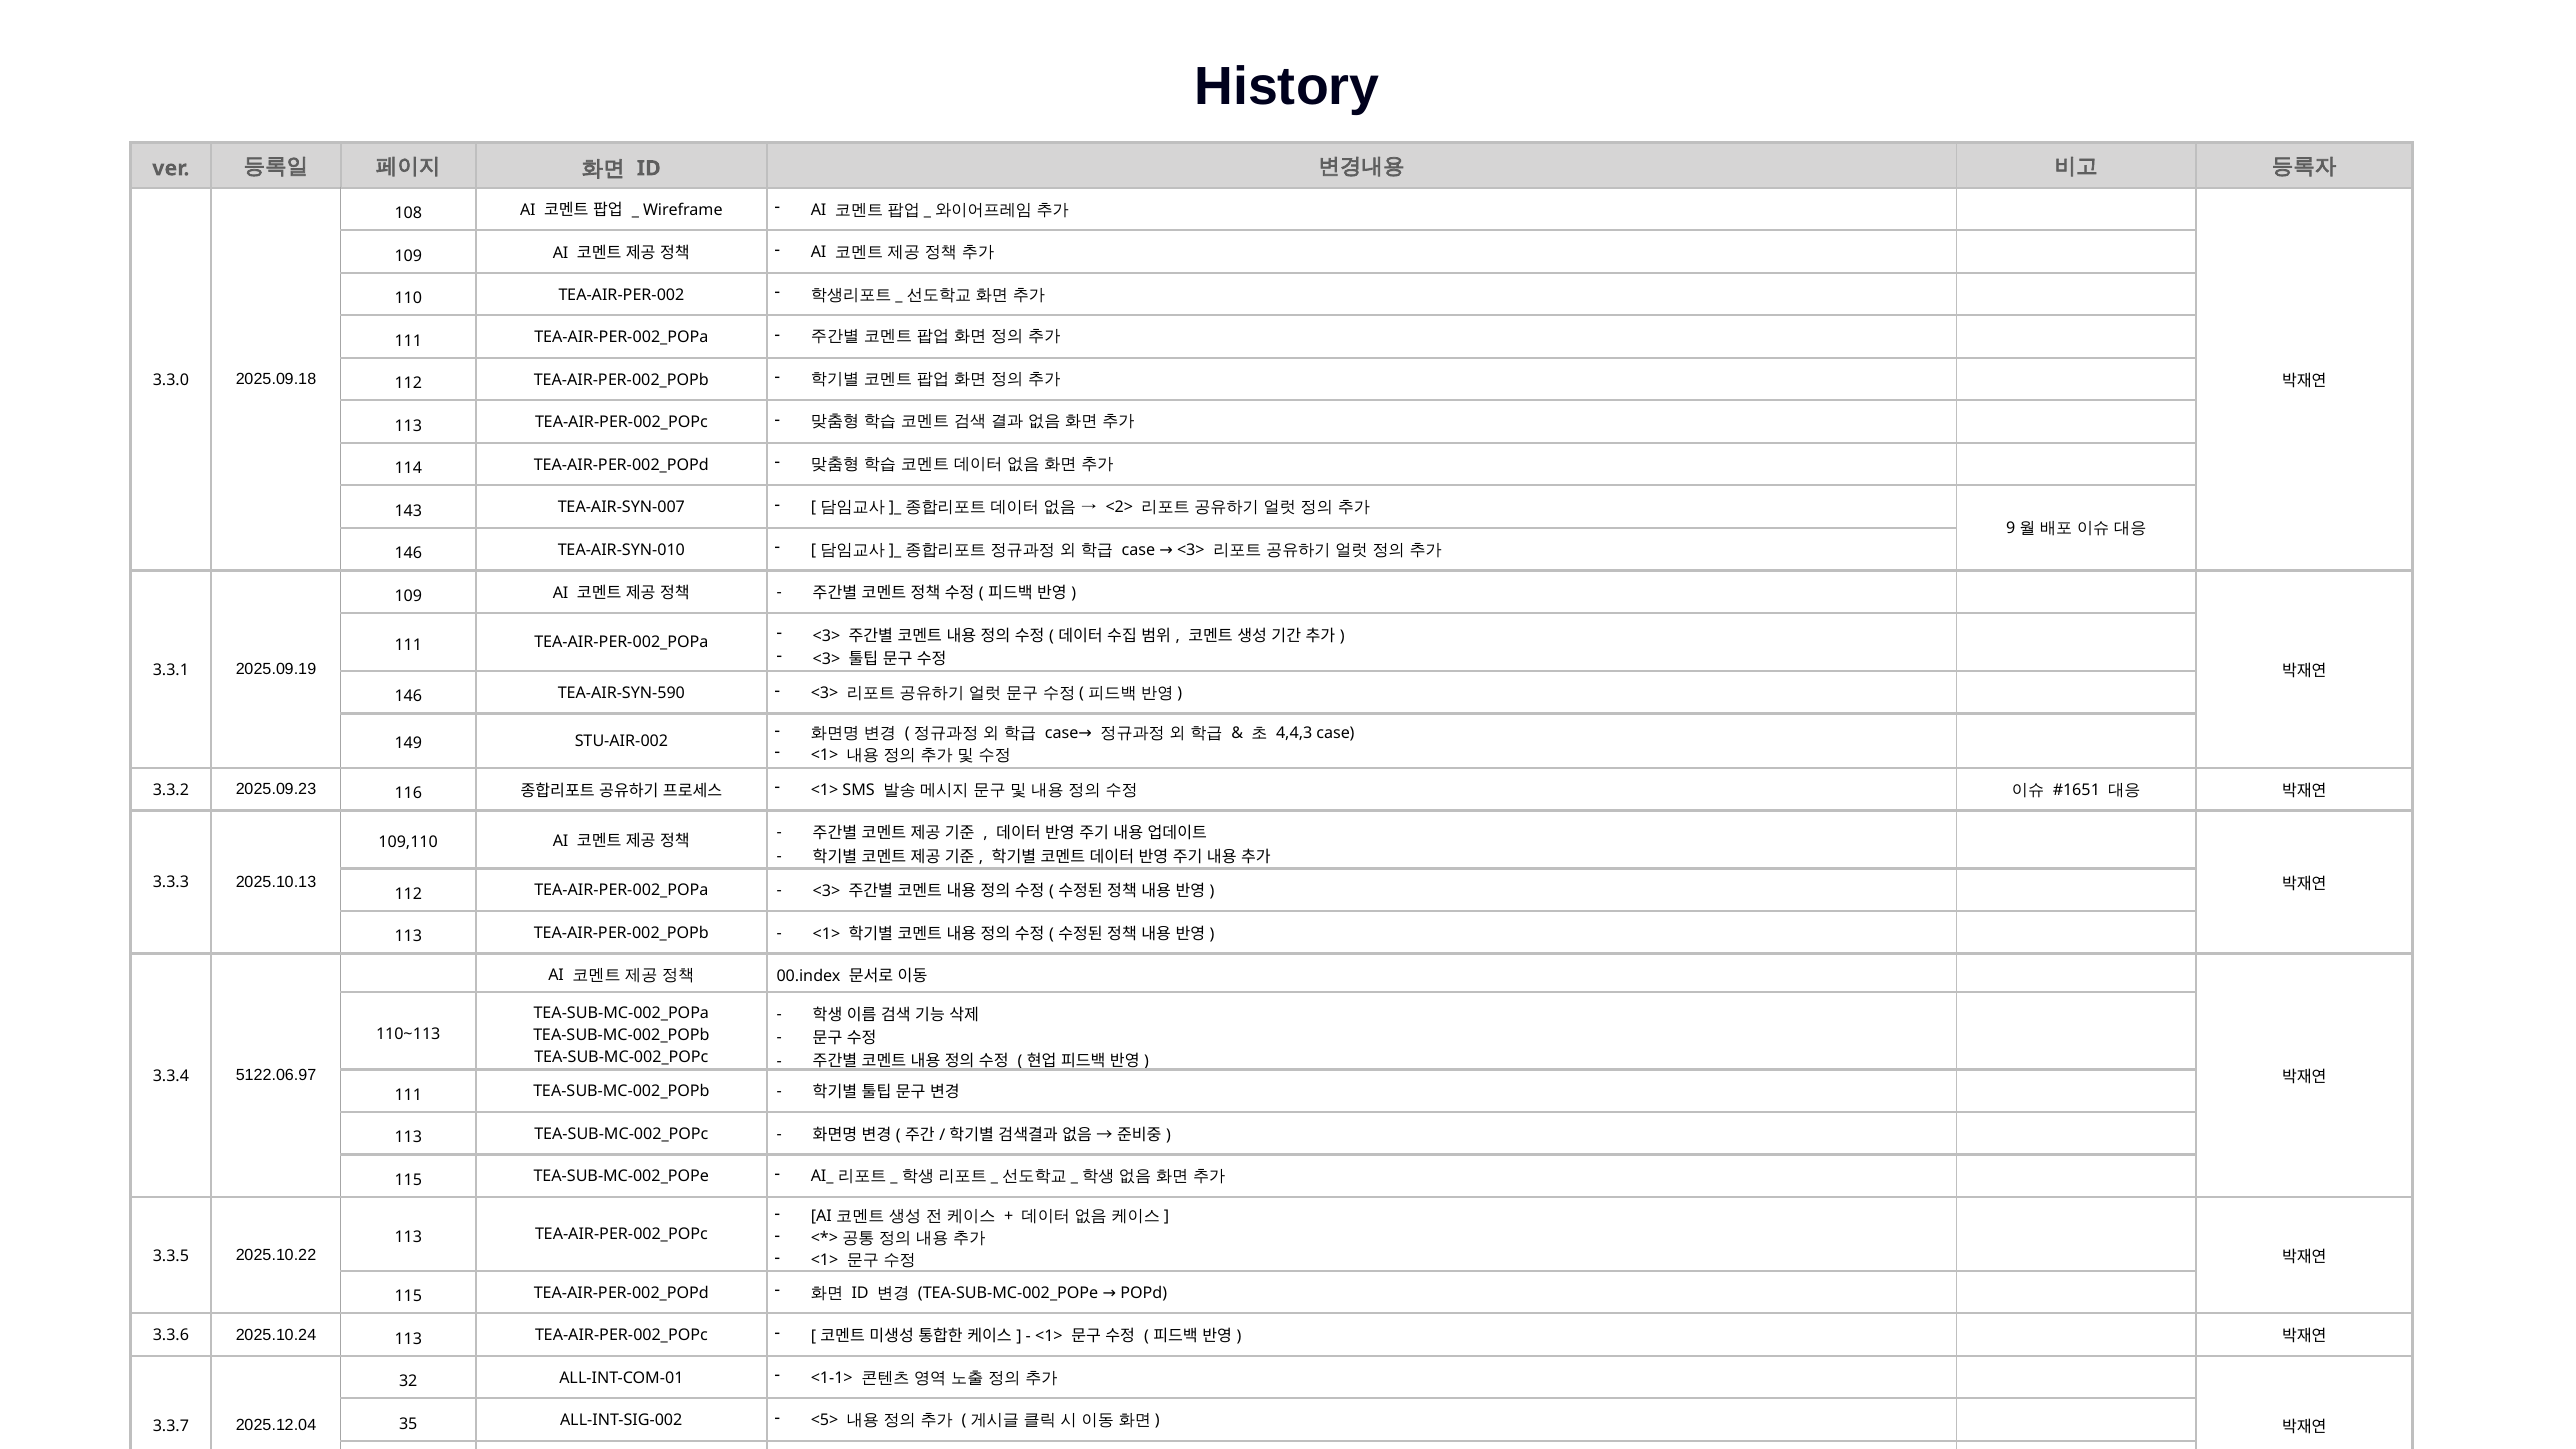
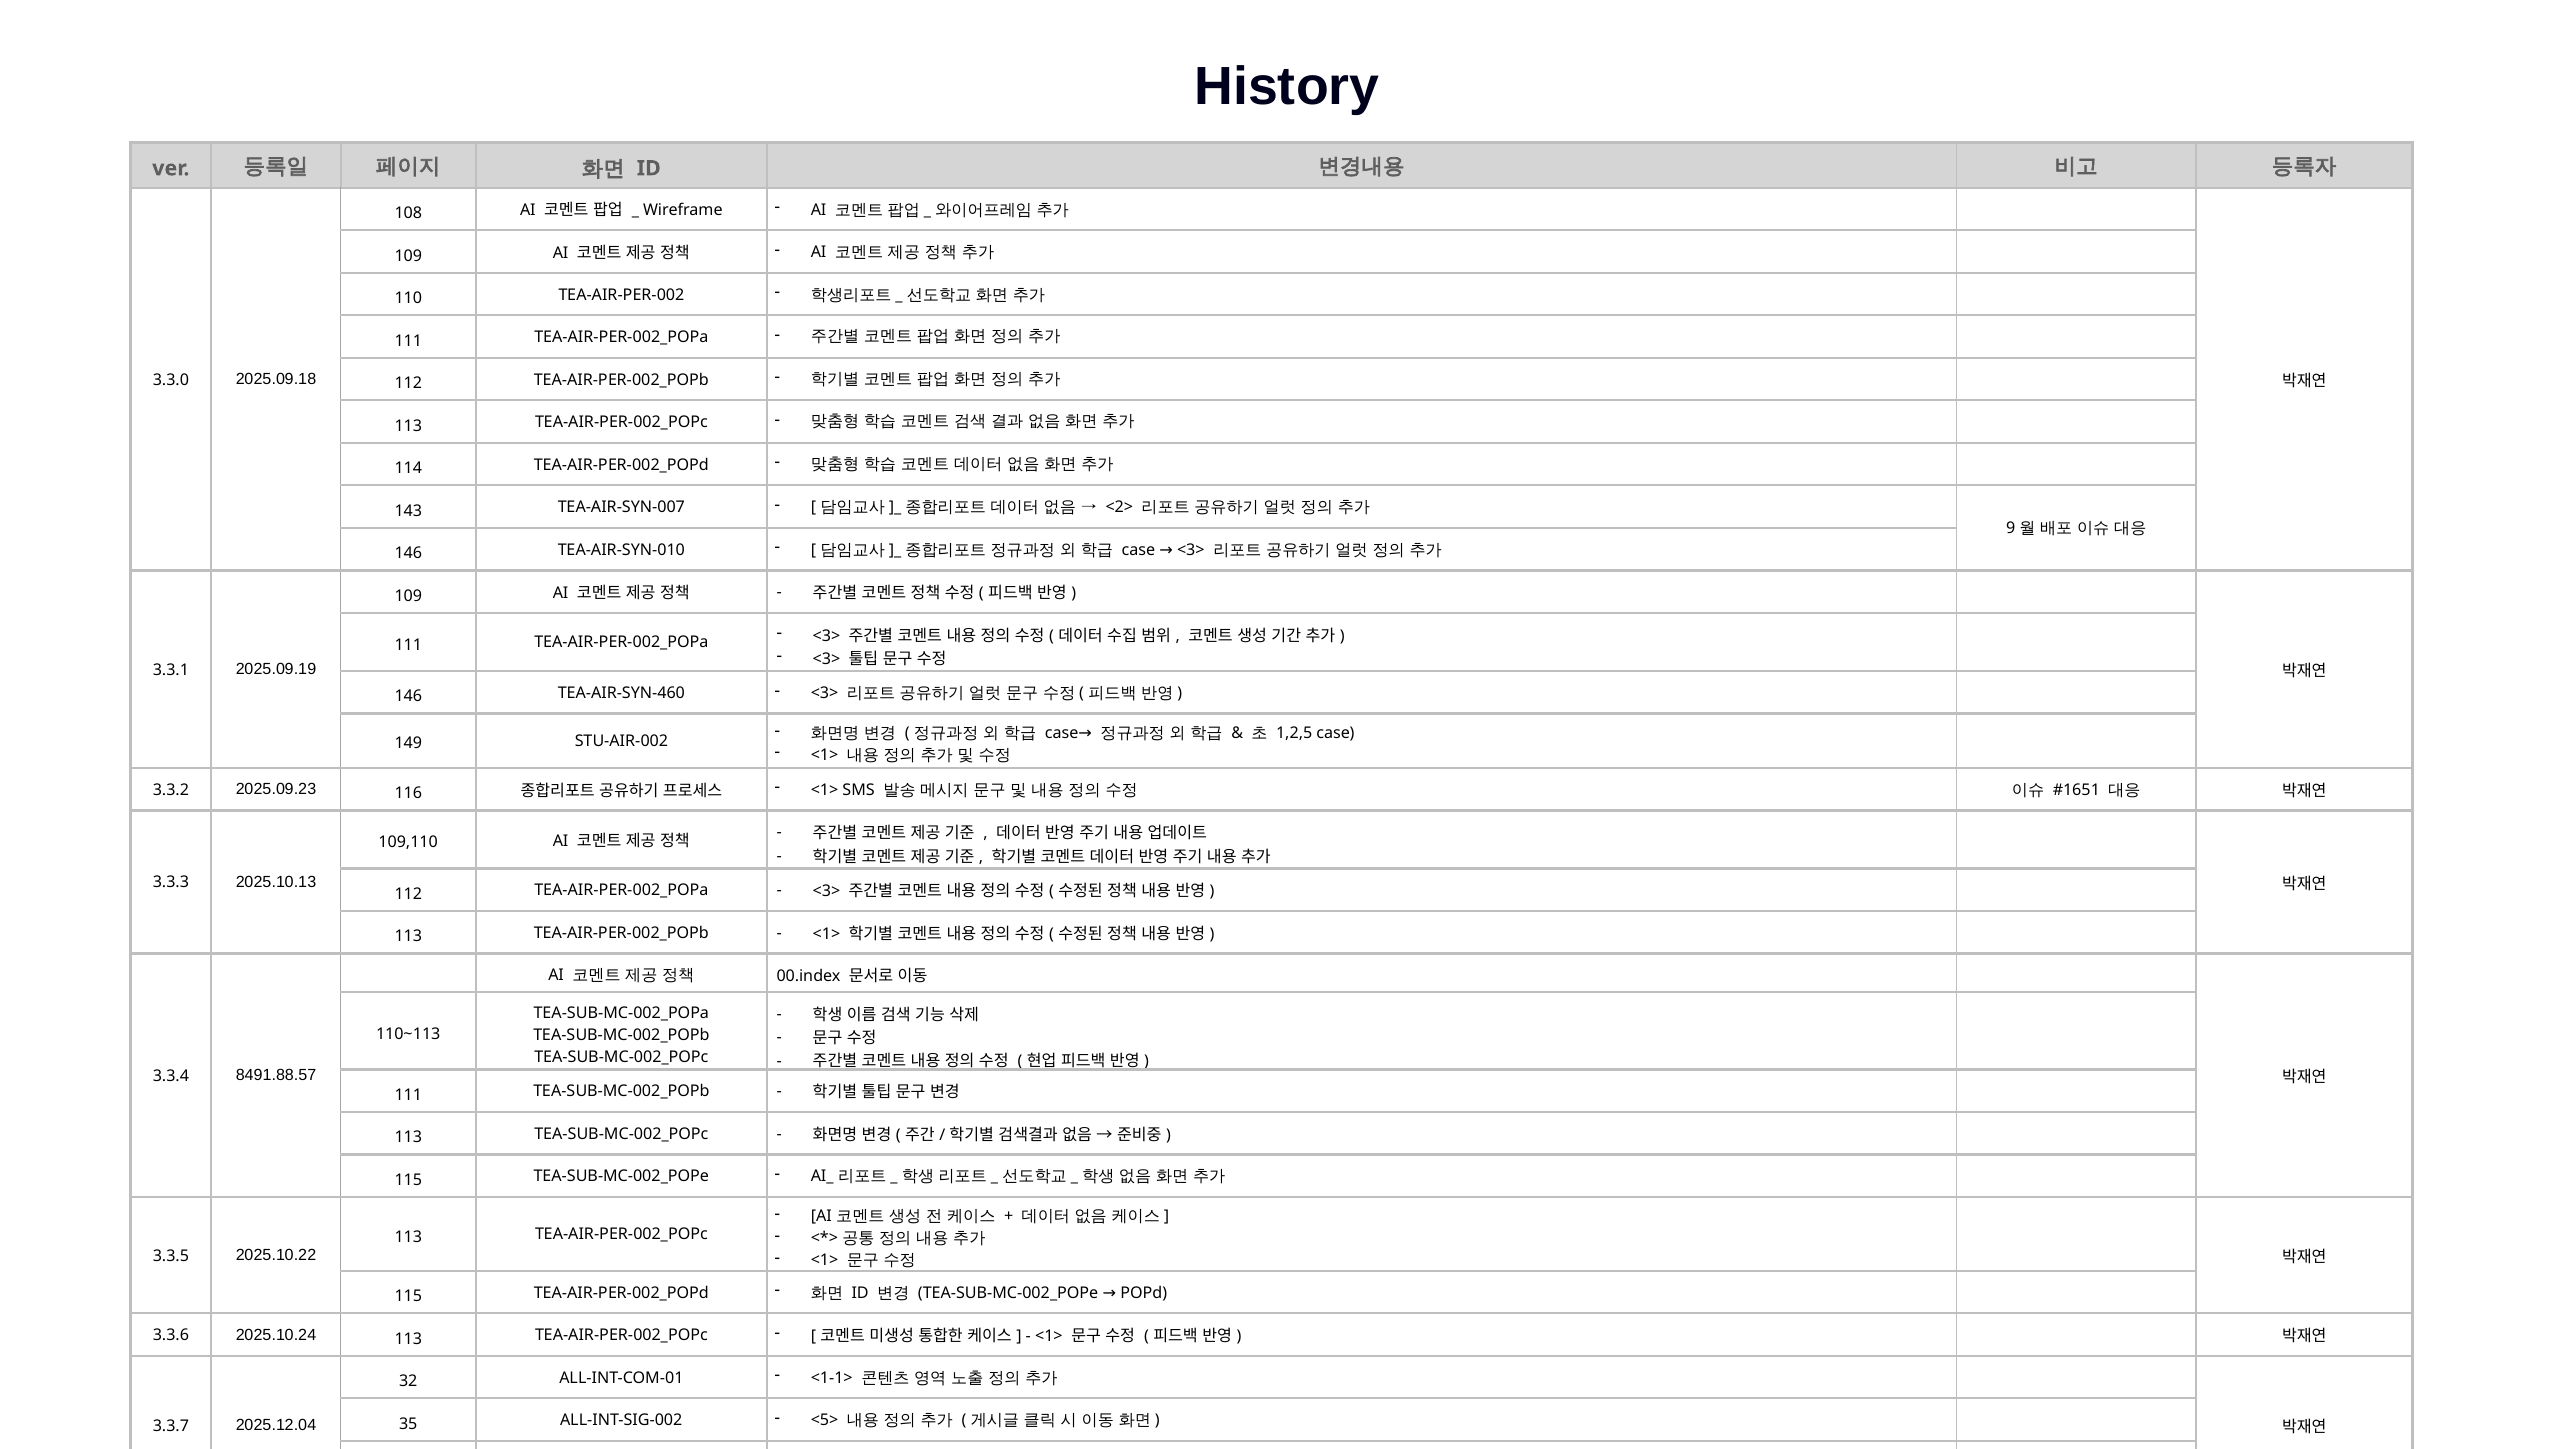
TEA-AIR-SYN-590: TEA-AIR-SYN-590 -> TEA-AIR-SYN-460
4,4,3: 4,4,3 -> 1,2,5
5122.06.97: 5122.06.97 -> 8491.88.57
